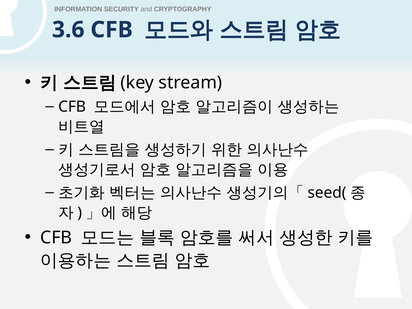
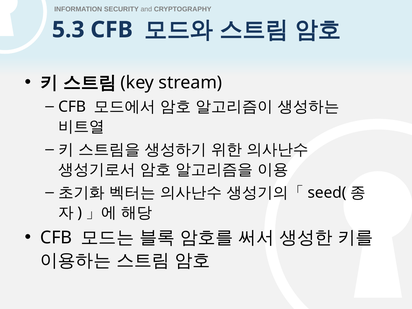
3.6: 3.6 -> 5.3
